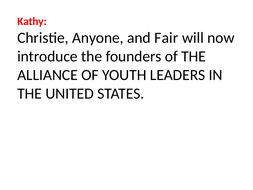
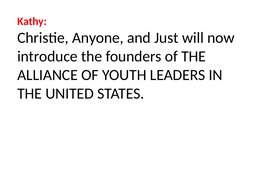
Fair: Fair -> Just
